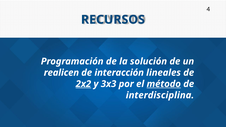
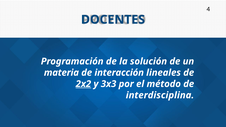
RECURSOS: RECURSOS -> DOCENTES
realicen: realicen -> materia
método underline: present -> none
